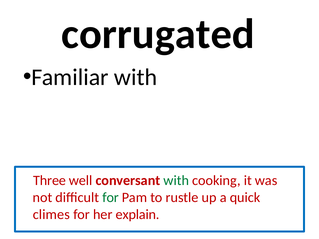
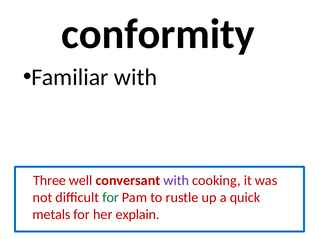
corrugated: corrugated -> conformity
with at (176, 181) colour: green -> purple
climes: climes -> metals
